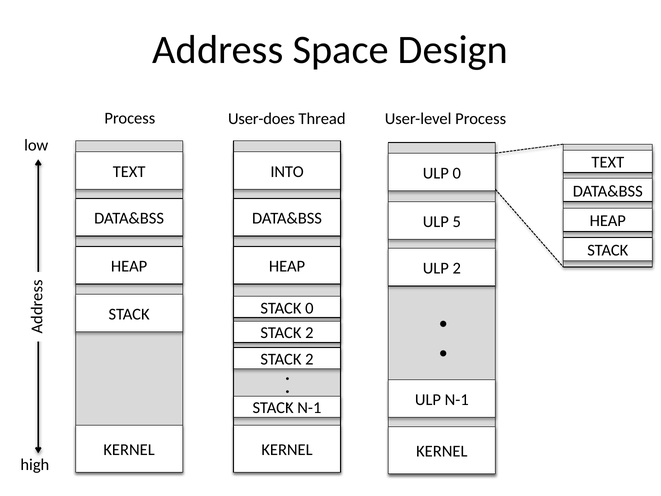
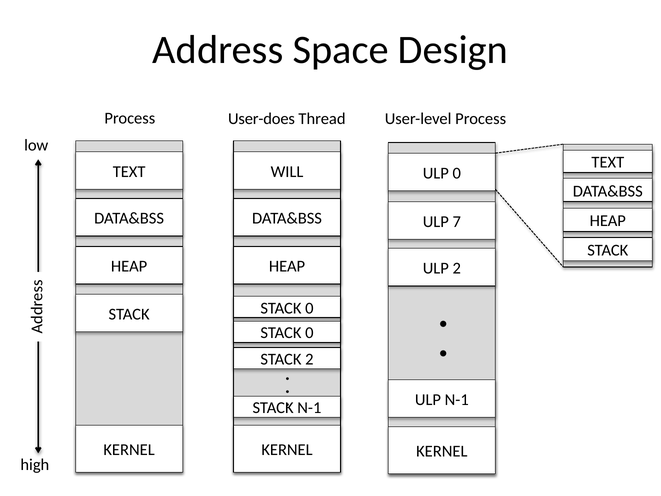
INTO: INTO -> WILL
5: 5 -> 7
2 at (309, 333): 2 -> 0
